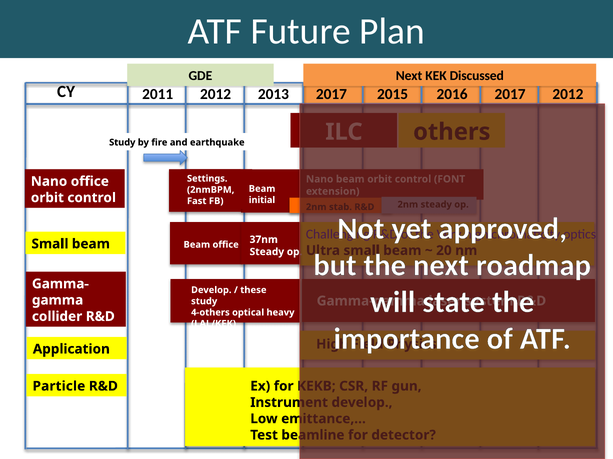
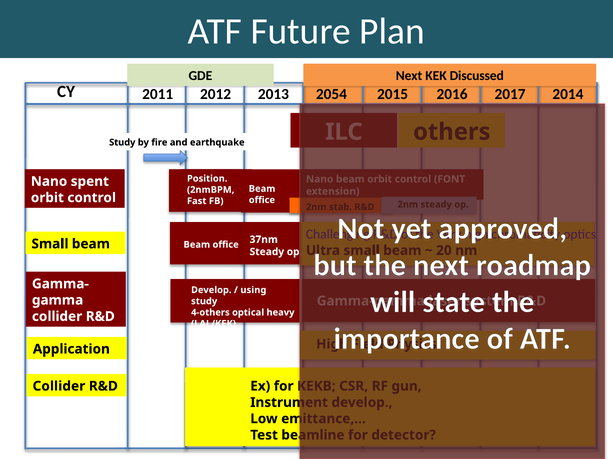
2013 2017: 2017 -> 2054
2017 2012: 2012 -> 2014
Settings: Settings -> Position
Nano office: office -> spent
initial at (262, 200): initial -> office
these: these -> using
Particle at (59, 387): Particle -> Collider
